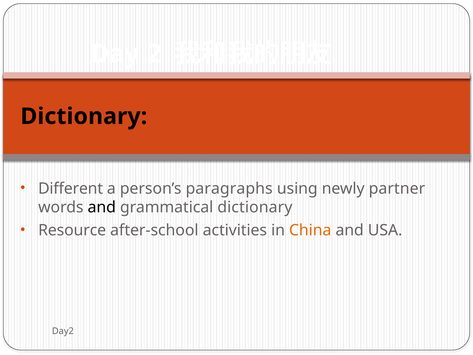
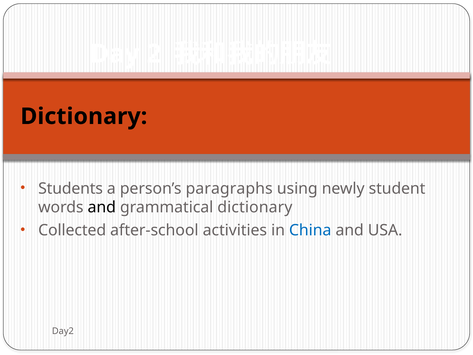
Different: Different -> Students
partner: partner -> student
Resource: Resource -> Collected
China colour: orange -> blue
